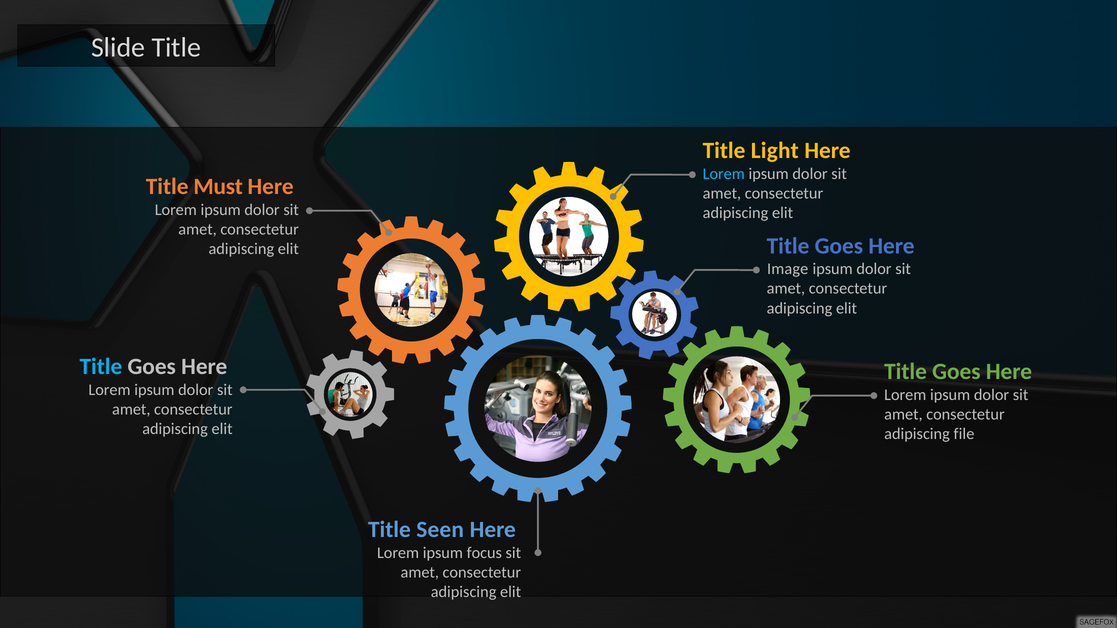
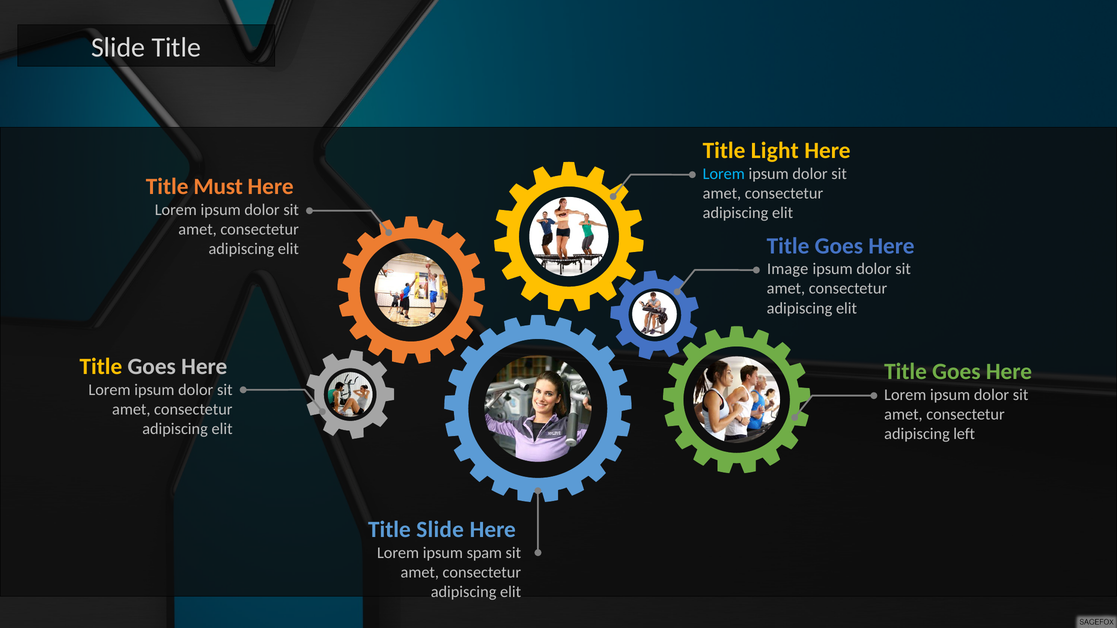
Title at (101, 367) colour: light blue -> yellow
file: file -> left
Title Seen: Seen -> Slide
focus: focus -> spam
